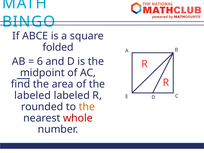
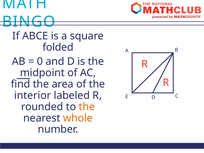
6: 6 -> 0
labeled at (33, 95): labeled -> interior
whole colour: red -> orange
